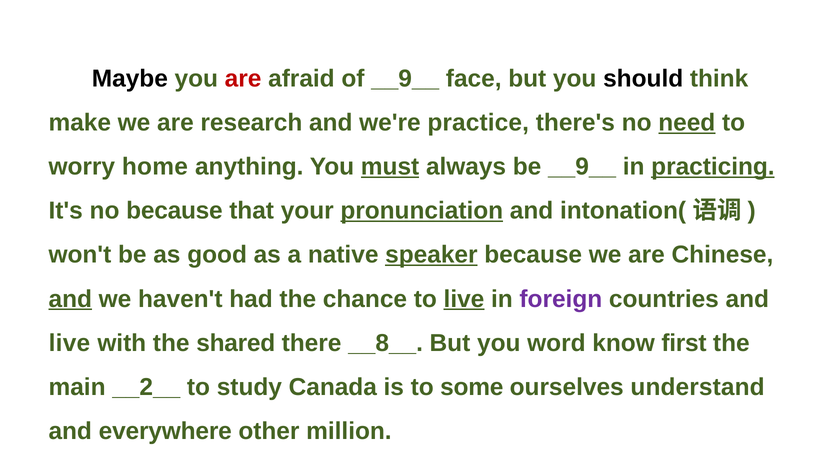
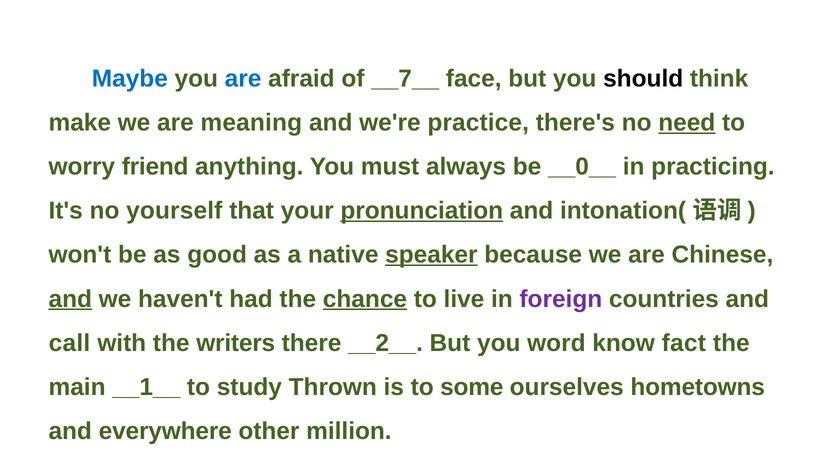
Maybe colour: black -> blue
are at (243, 79) colour: red -> blue
of __9__: __9__ -> __7__
research: research -> meaning
home: home -> friend
must underline: present -> none
be __9__: __9__ -> __0__
practicing underline: present -> none
no because: because -> yourself
chance underline: none -> present
live at (464, 299) underline: present -> none
live at (69, 343): live -> call
shared: shared -> writers
__8__: __8__ -> __2__
first: first -> fact
__2__: __2__ -> __1__
Canada: Canada -> Thrown
understand: understand -> hometowns
